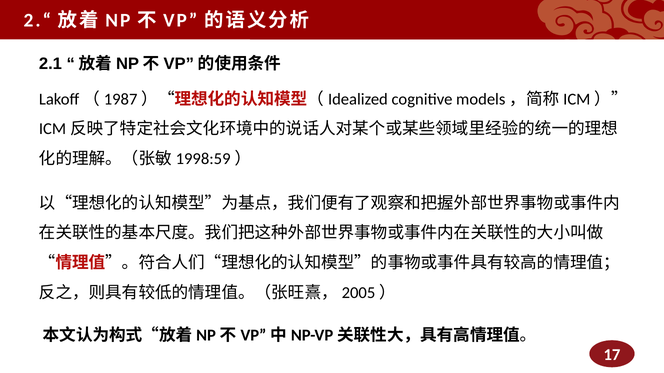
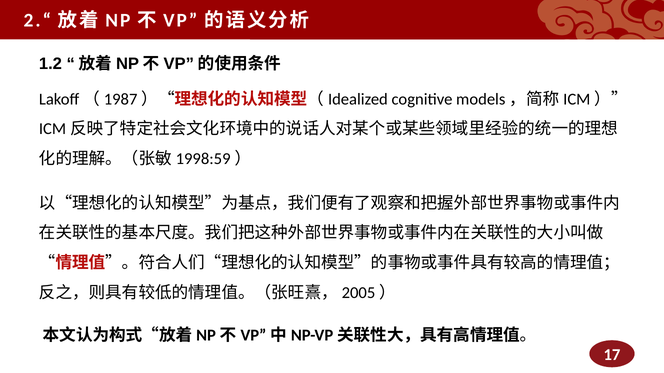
2.1: 2.1 -> 1.2
